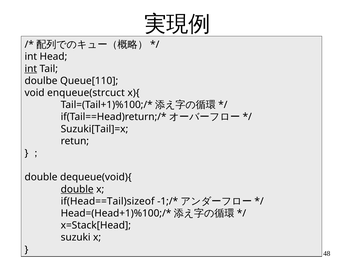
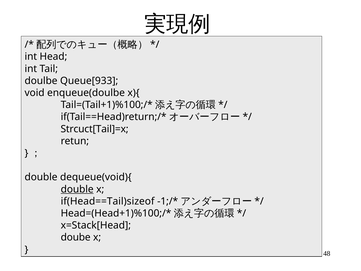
int at (31, 69) underline: present -> none
Queue[110: Queue[110 -> Queue[933
enqueue(strcuct: enqueue(strcuct -> enqueue(doulbe
Suzuki[Tail]=x: Suzuki[Tail]=x -> Strcuct[Tail]=x
suzuki: suzuki -> doube
